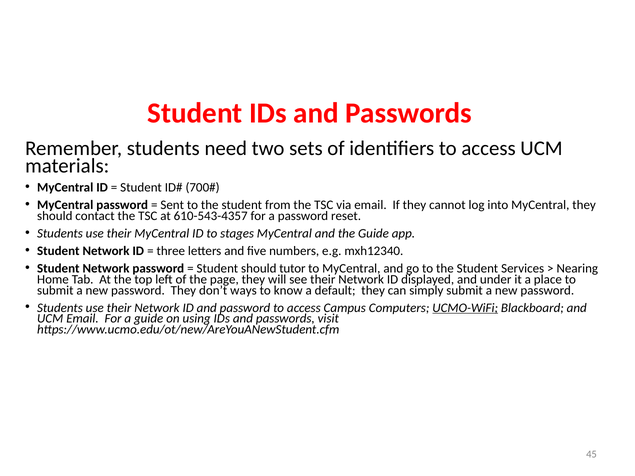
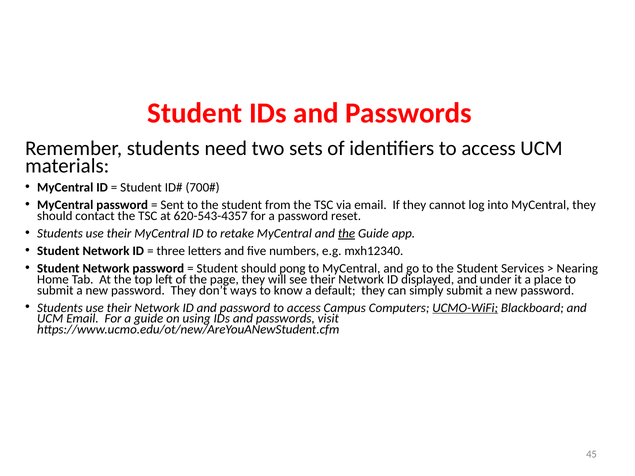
610-543-4357: 610-543-4357 -> 620-543-4357
stages: stages -> retake
the at (346, 234) underline: none -> present
tutor: tutor -> pong
